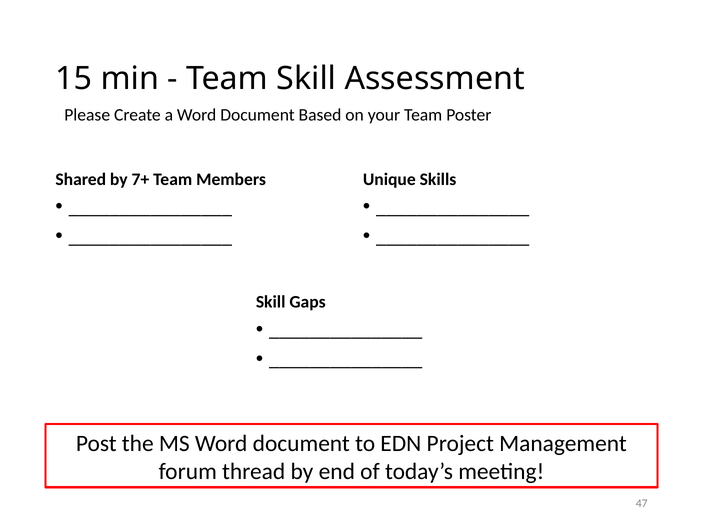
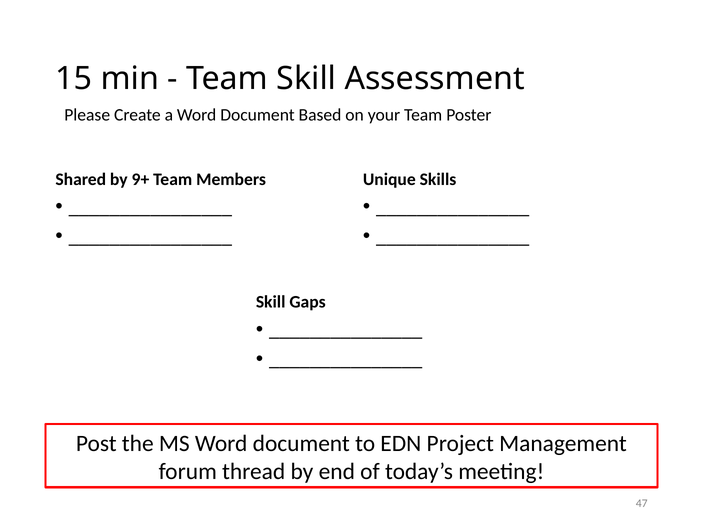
7+: 7+ -> 9+
